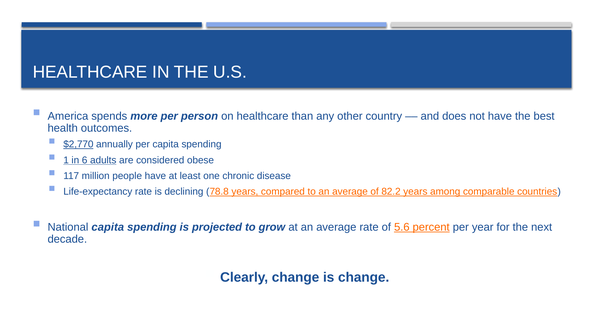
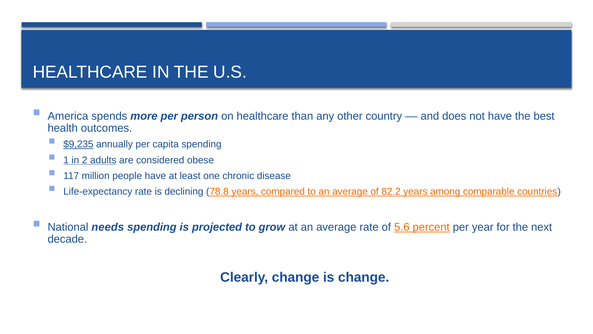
$2,770: $2,770 -> $9,235
6: 6 -> 2
National capita: capita -> needs
